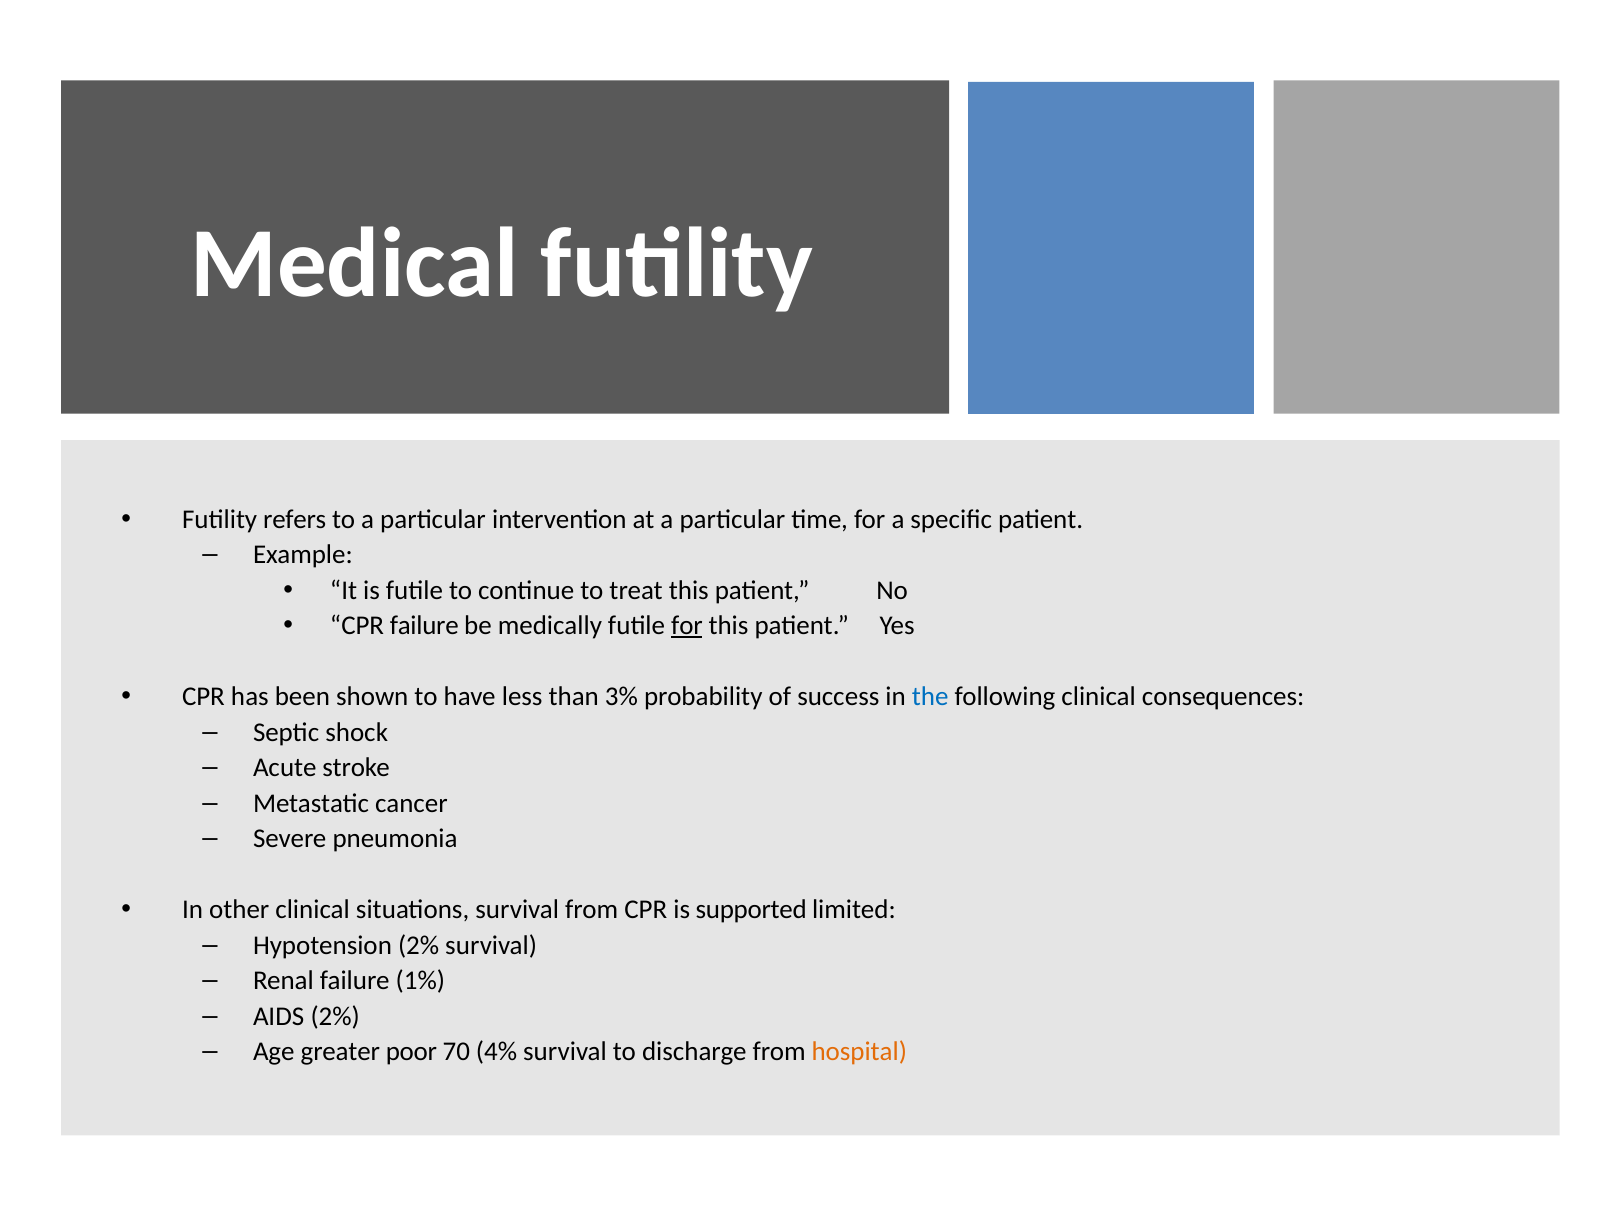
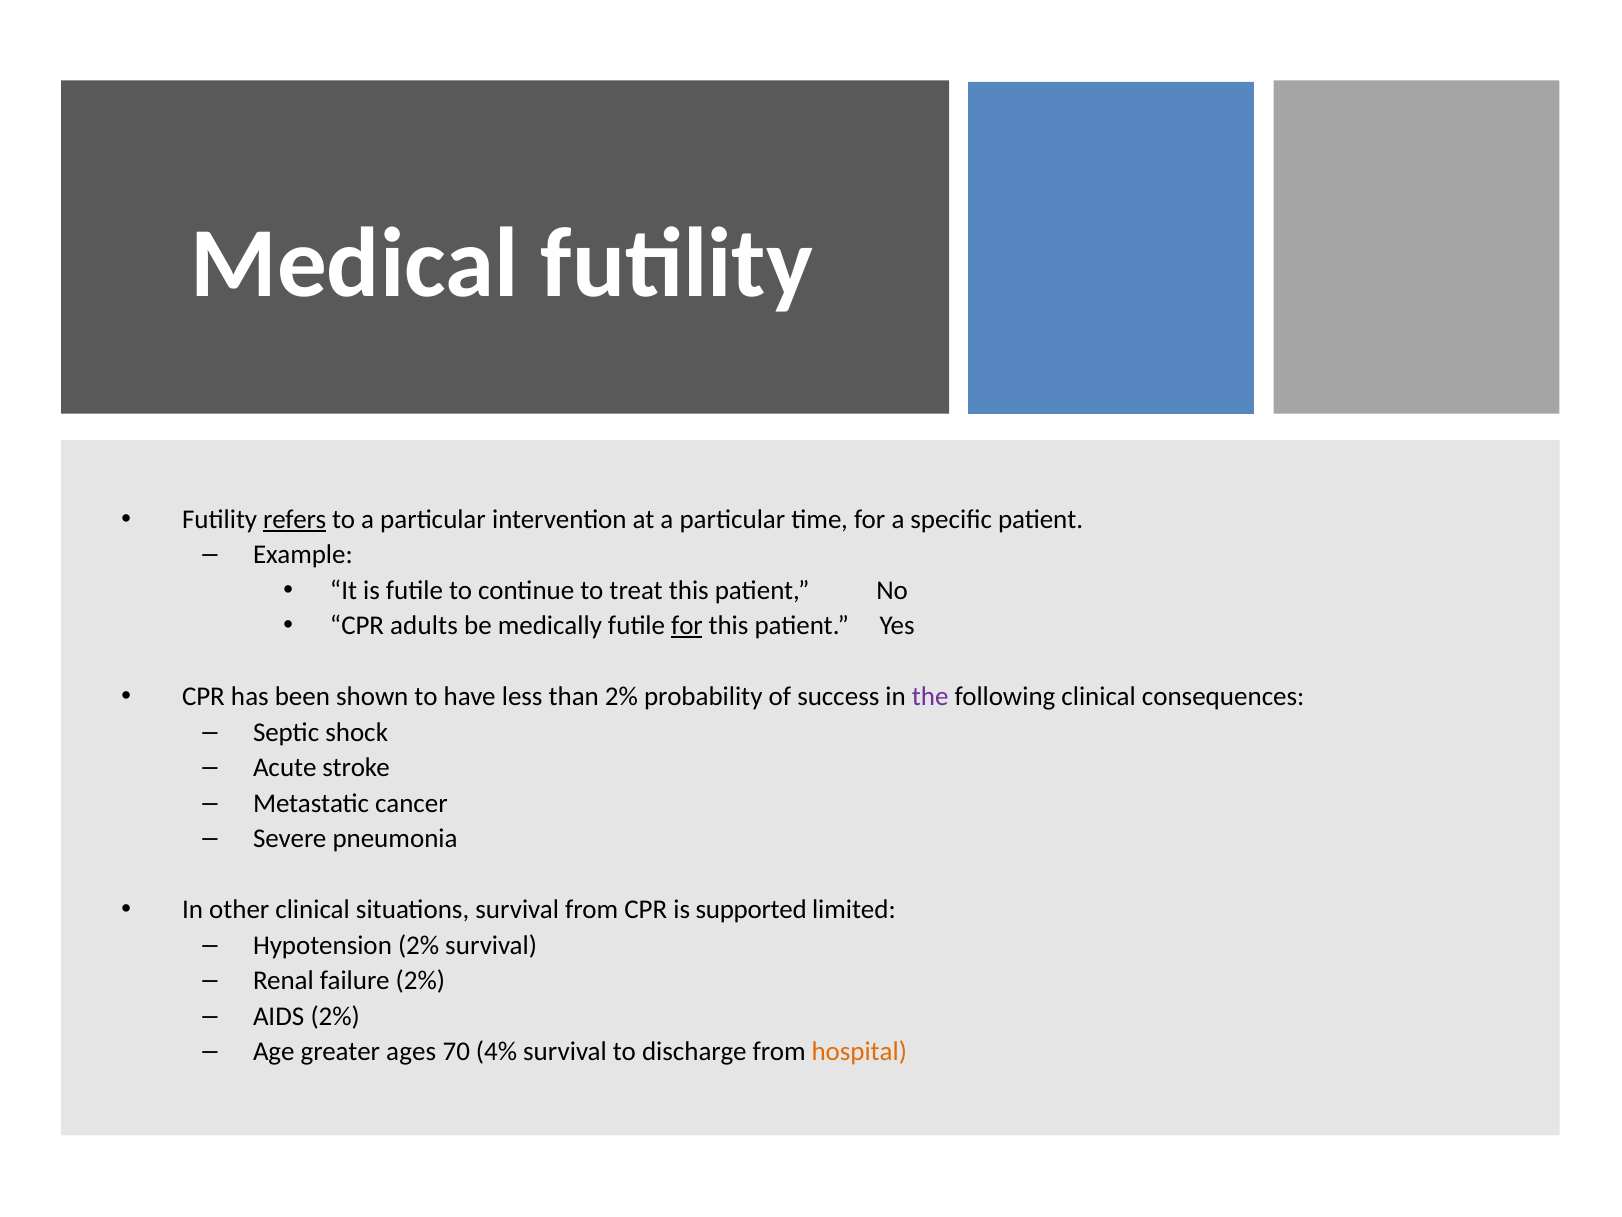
refers underline: none -> present
CPR failure: failure -> adults
than 3%: 3% -> 2%
the colour: blue -> purple
failure 1%: 1% -> 2%
poor: poor -> ages
